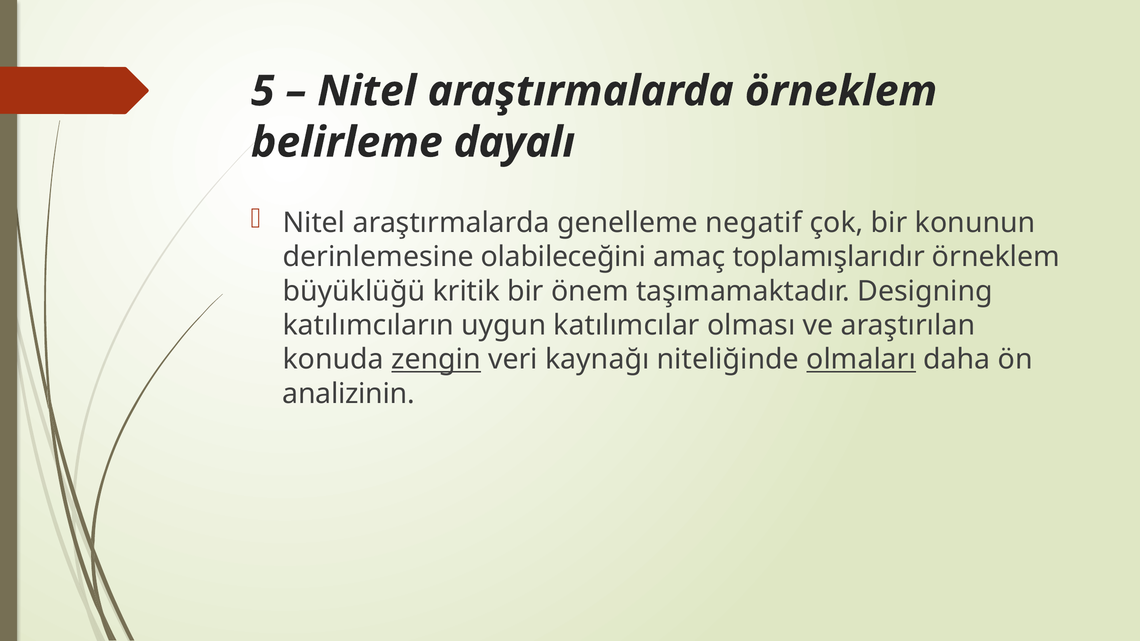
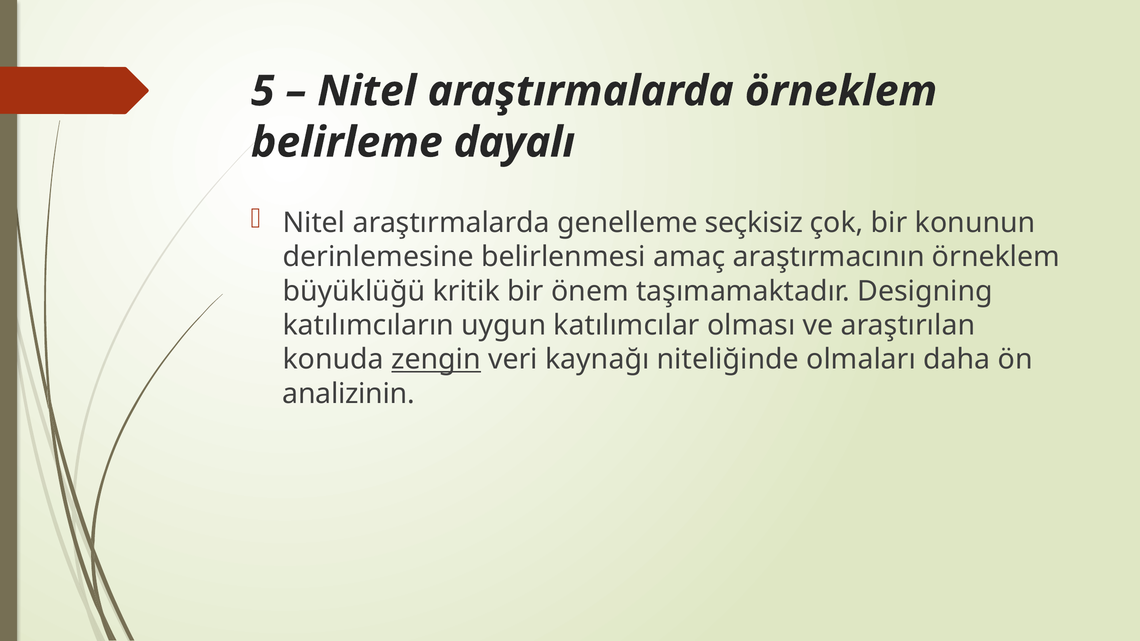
negatif: negatif -> seçkisiz
olabileceğini: olabileceğini -> belirlenmesi
toplamışlarıdır: toplamışlarıdır -> araştırmacının
olmaları underline: present -> none
